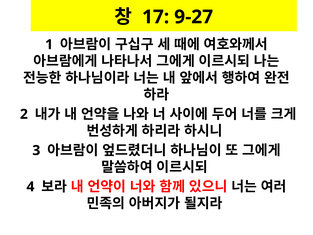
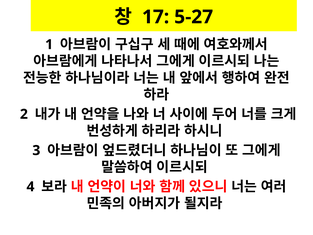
9-27: 9-27 -> 5-27
